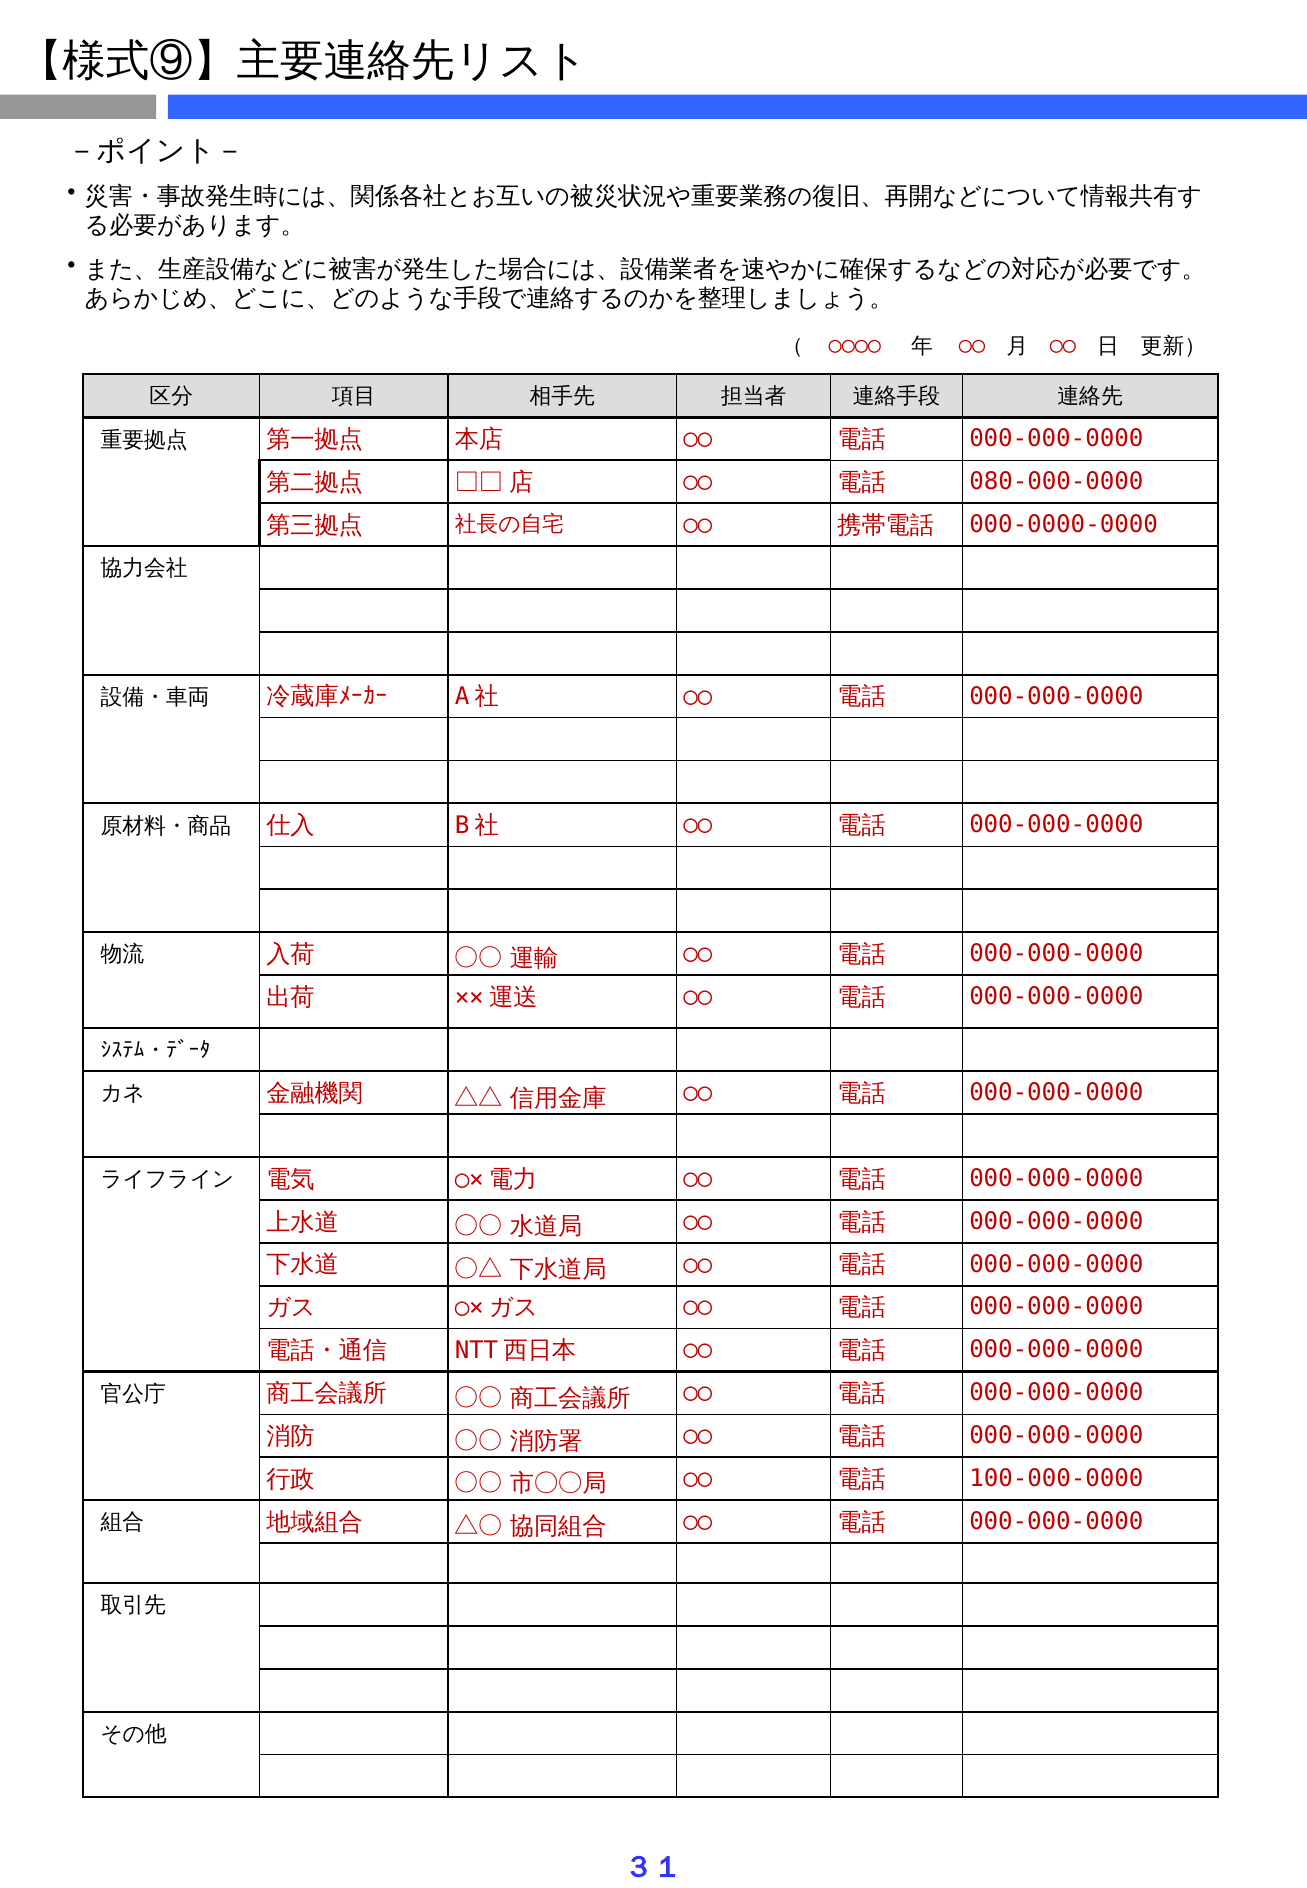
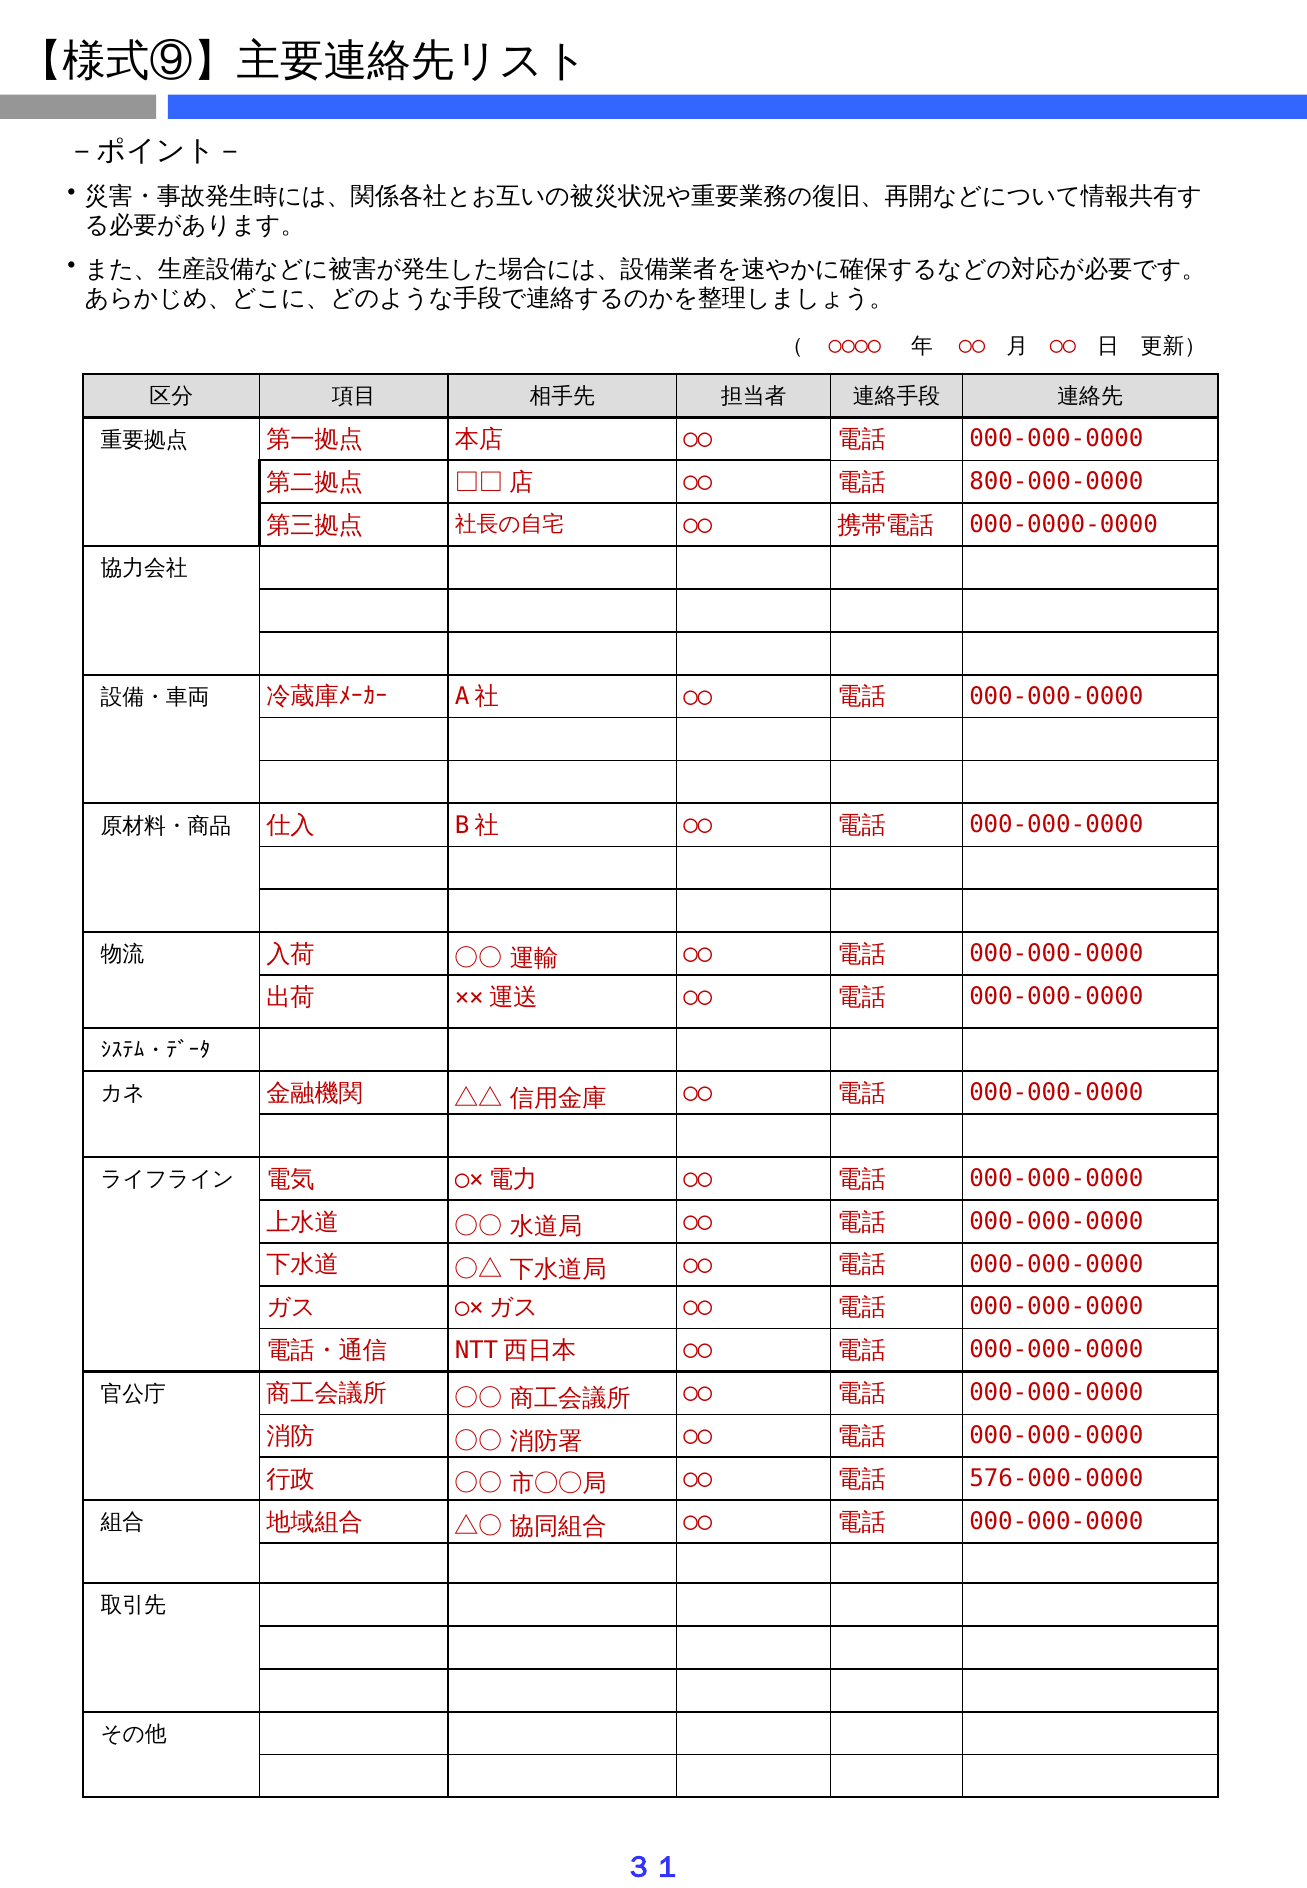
080-000-0000: 080-000-0000 -> 800-000-0000
100-000-0000: 100-000-0000 -> 576-000-0000
